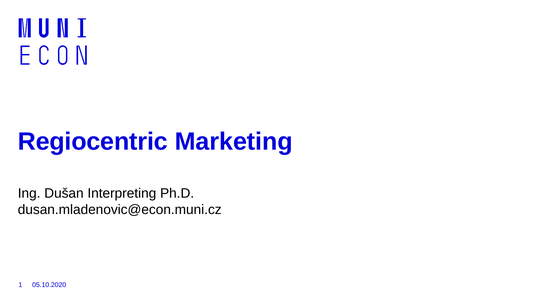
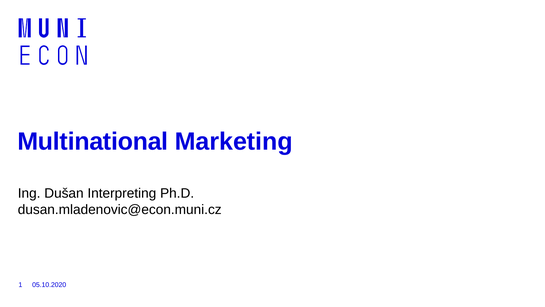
Regiocentric: Regiocentric -> Multinational
